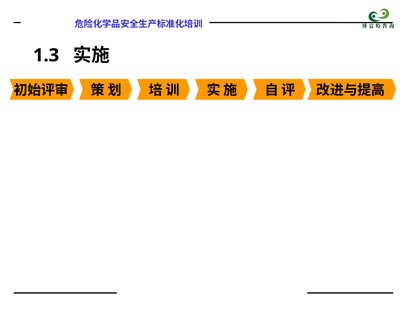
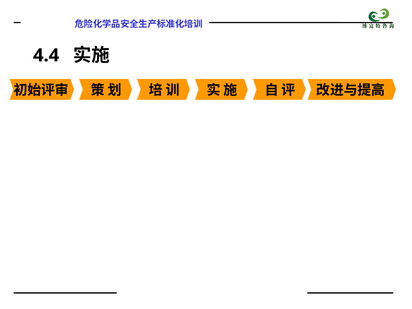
1.3: 1.3 -> 4.4
